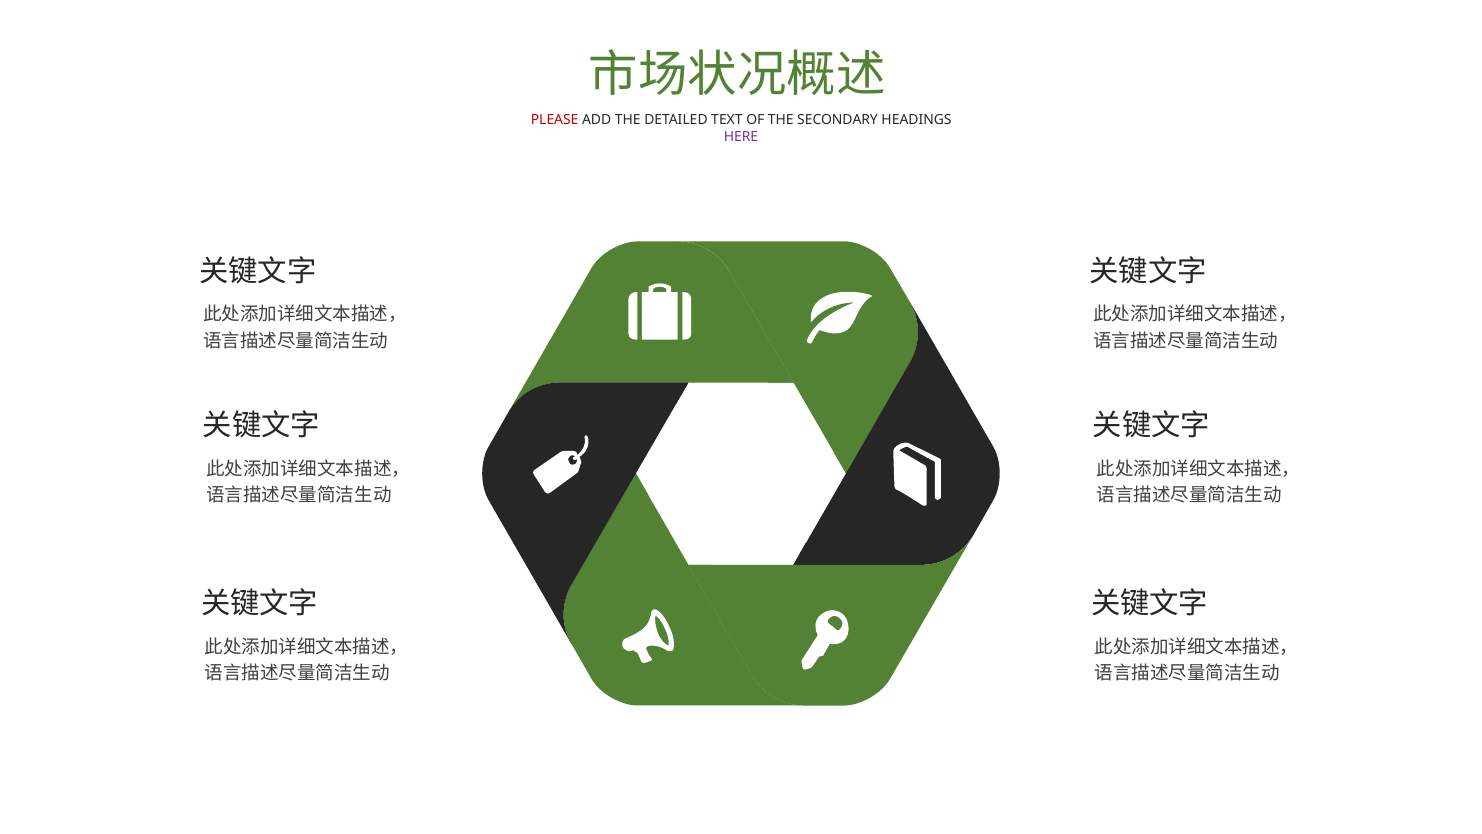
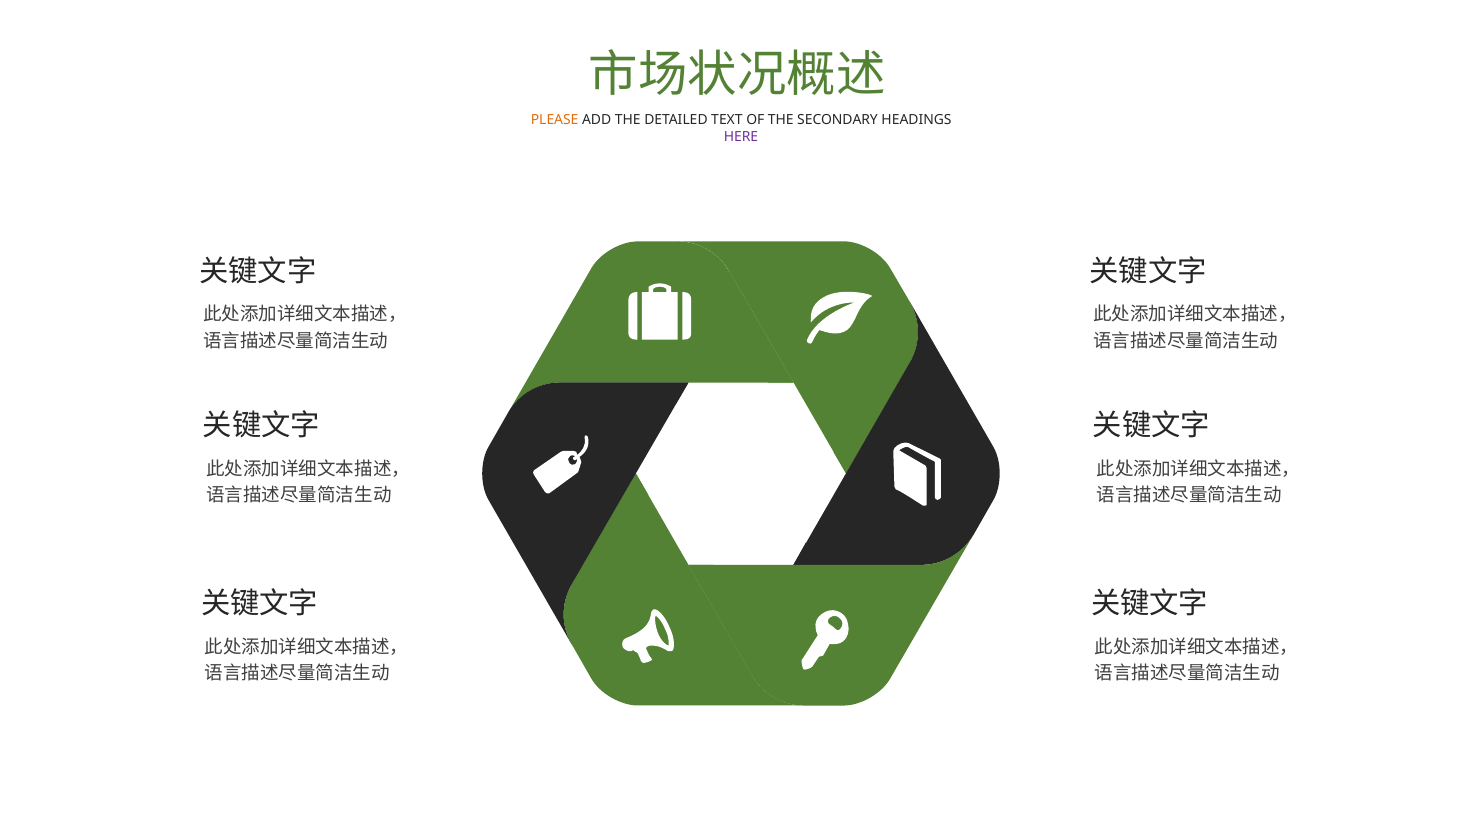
PLEASE colour: red -> orange
